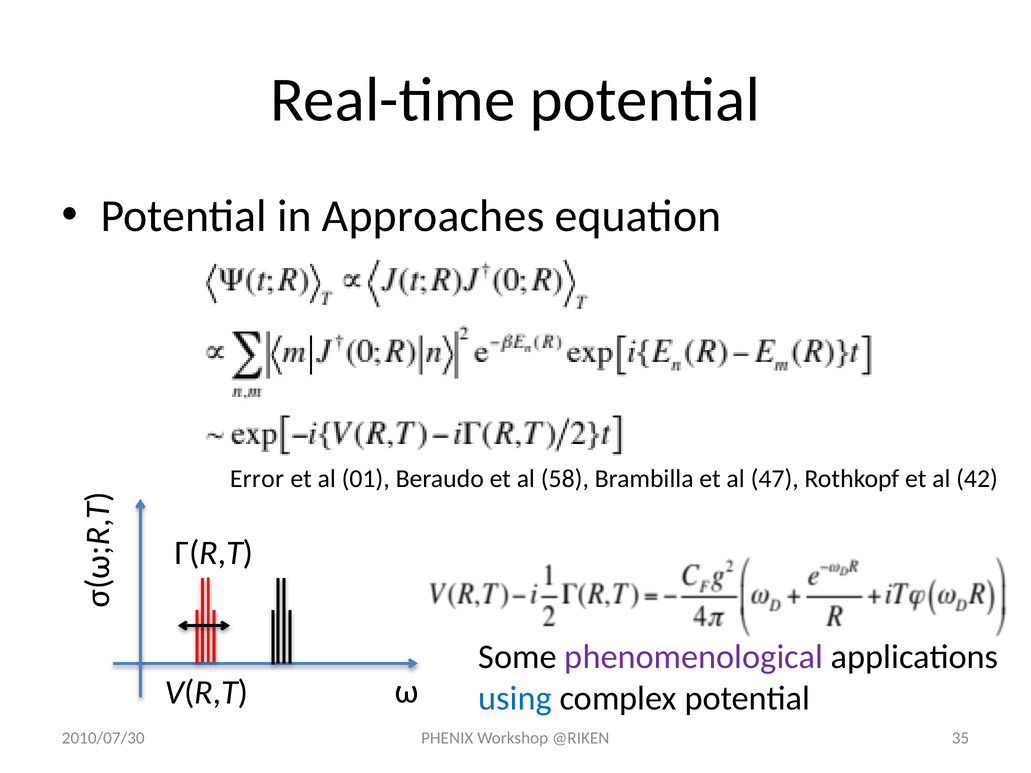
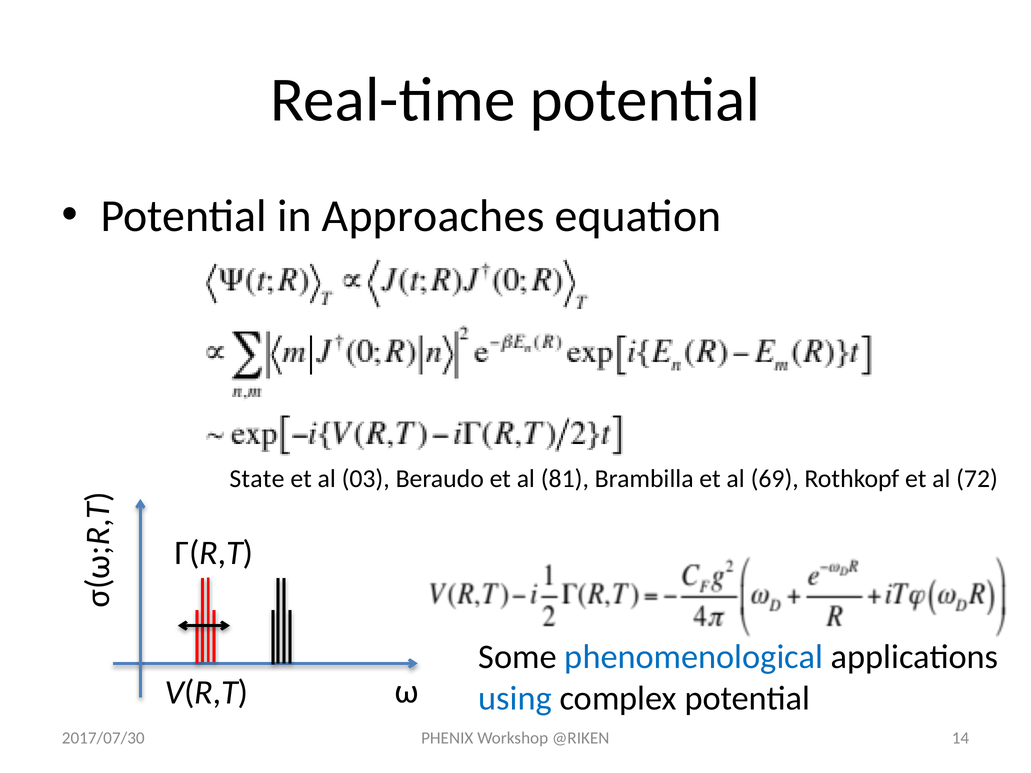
Error: Error -> State
01: 01 -> 03
58: 58 -> 81
47: 47 -> 69
42: 42 -> 72
phenomenological colour: purple -> blue
2010/07/30: 2010/07/30 -> 2017/07/30
35: 35 -> 14
